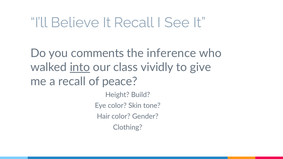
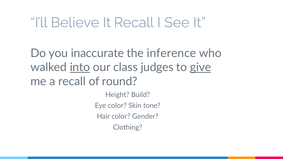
comments: comments -> inaccurate
vividly: vividly -> judges
give underline: none -> present
peace: peace -> round
